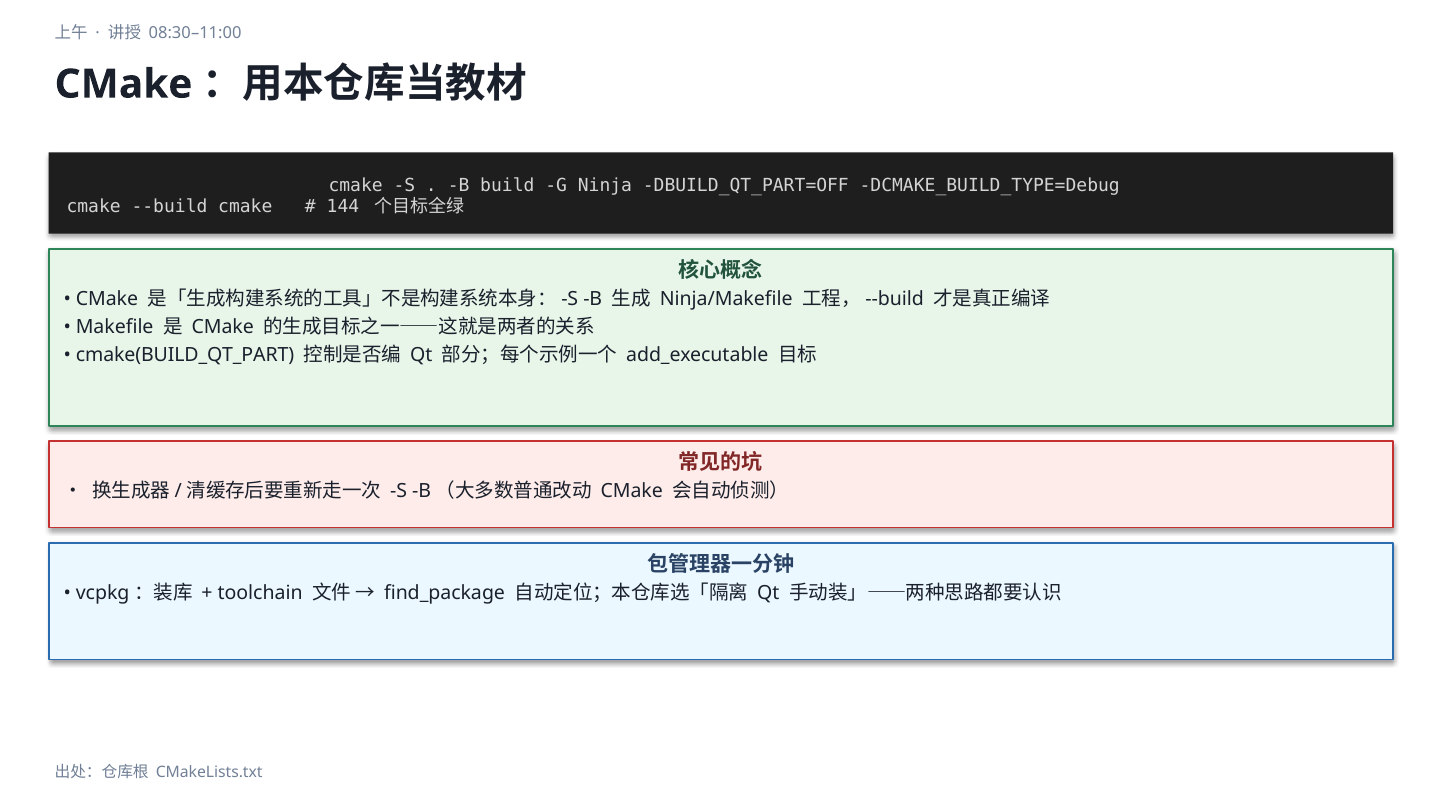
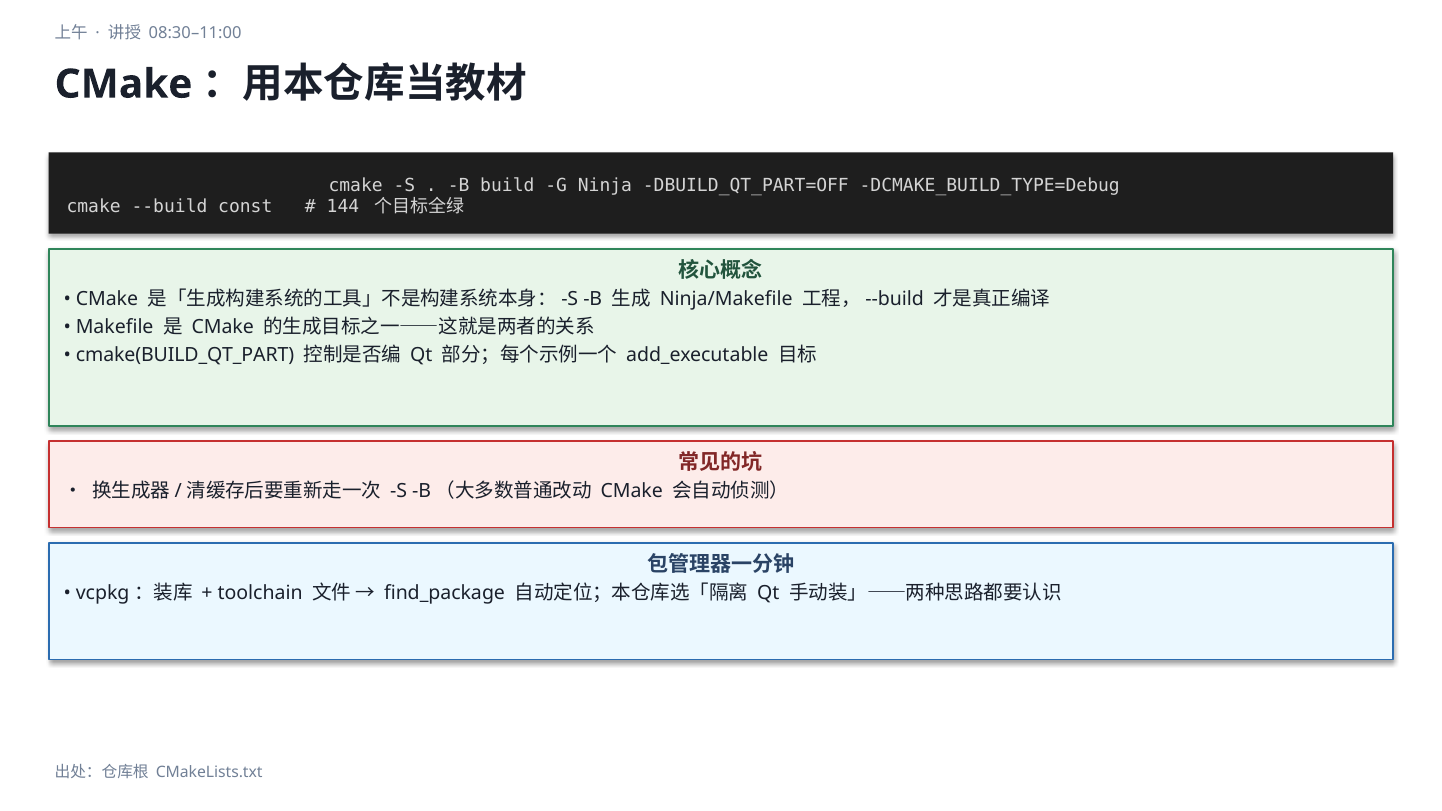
--build cmake: cmake -> const
